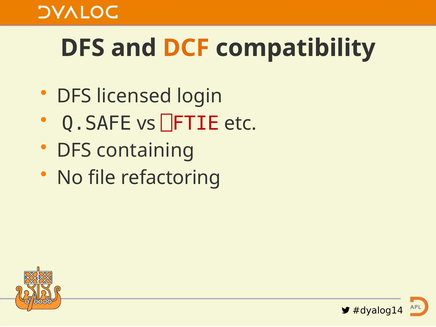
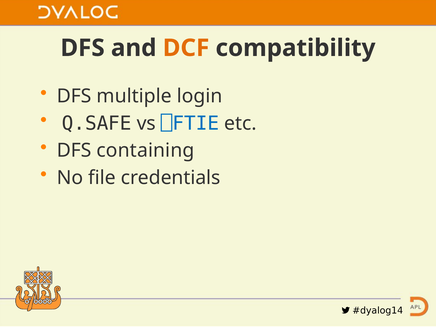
licensed: licensed -> multiple
⎕FTIE colour: red -> blue
refactoring: refactoring -> credentials
